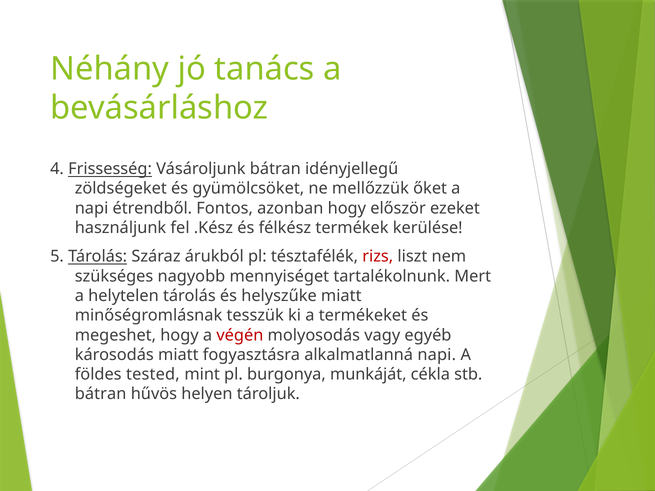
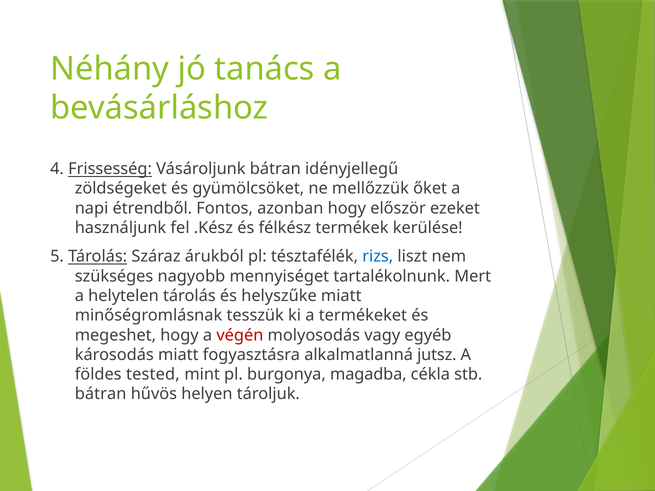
rizs colour: red -> blue
alkalmatlanná napi: napi -> jutsz
munkáját: munkáját -> magadba
